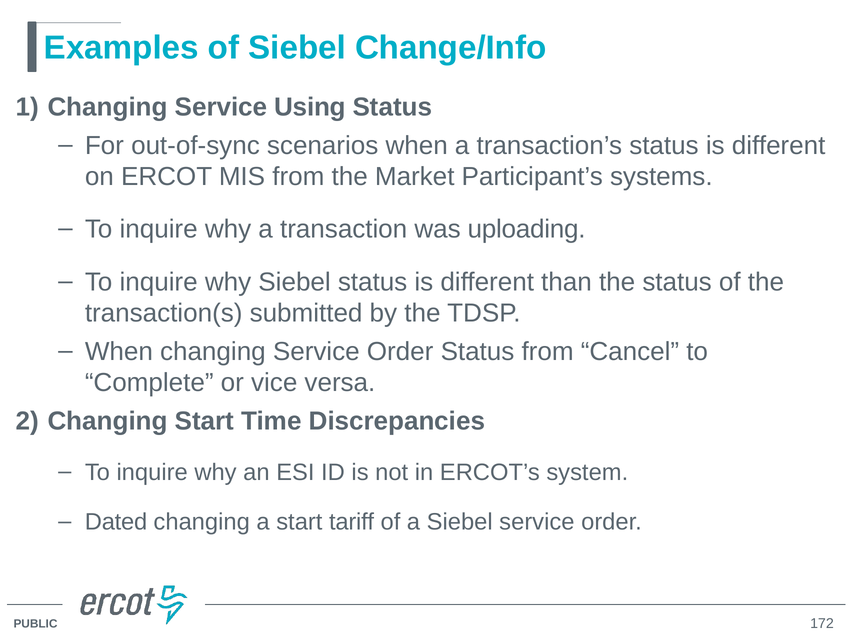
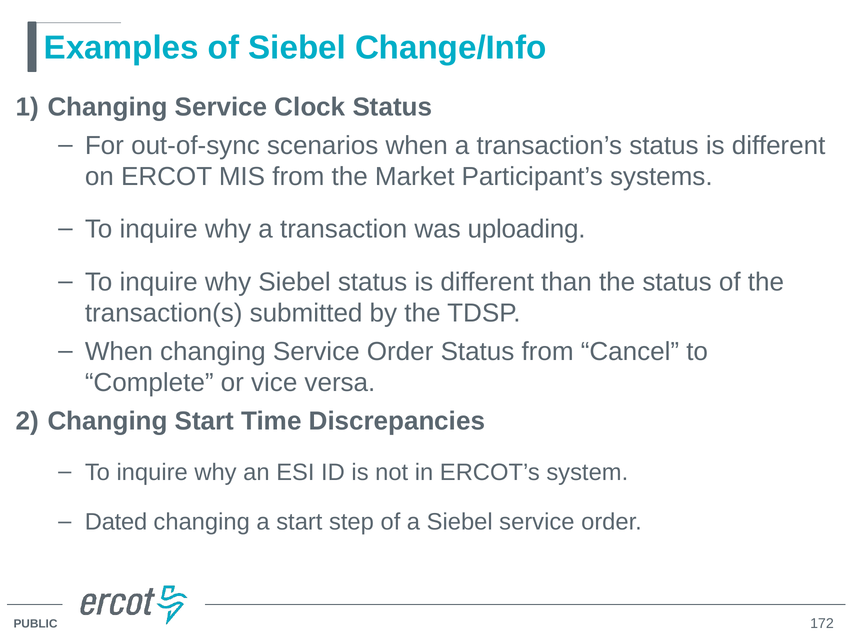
Using: Using -> Clock
tariff: tariff -> step
